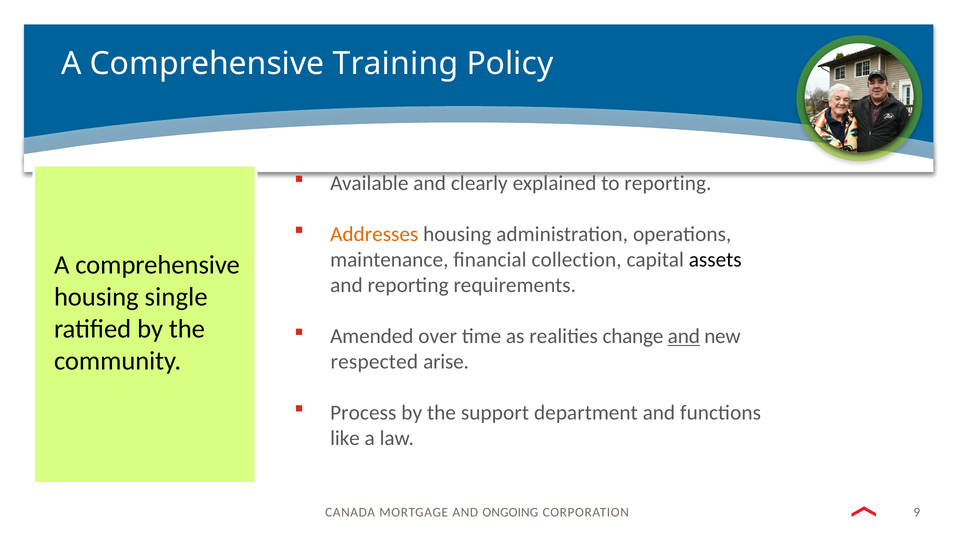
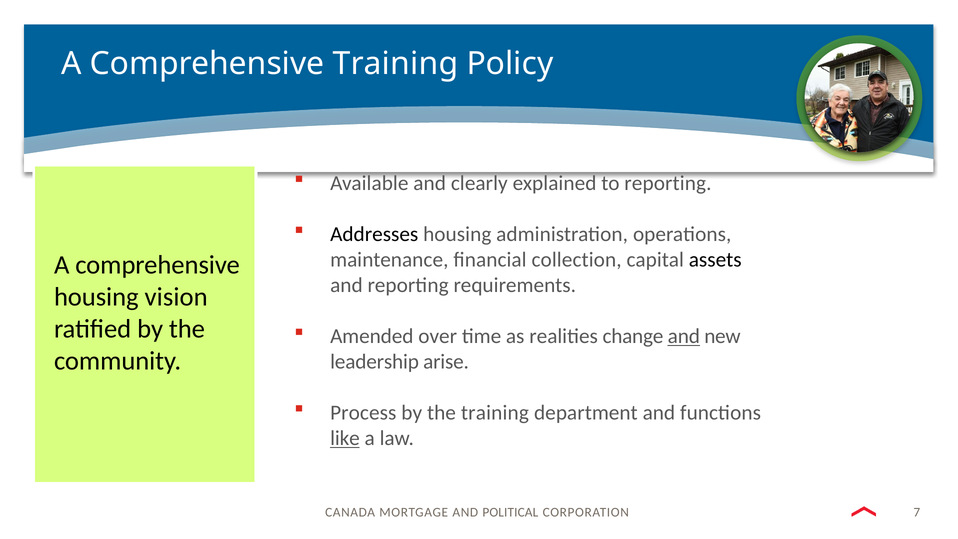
Addresses colour: orange -> black
single: single -> vision
respected: respected -> leadership
the support: support -> training
like underline: none -> present
ONGOING: ONGOING -> POLITICAL
9: 9 -> 7
